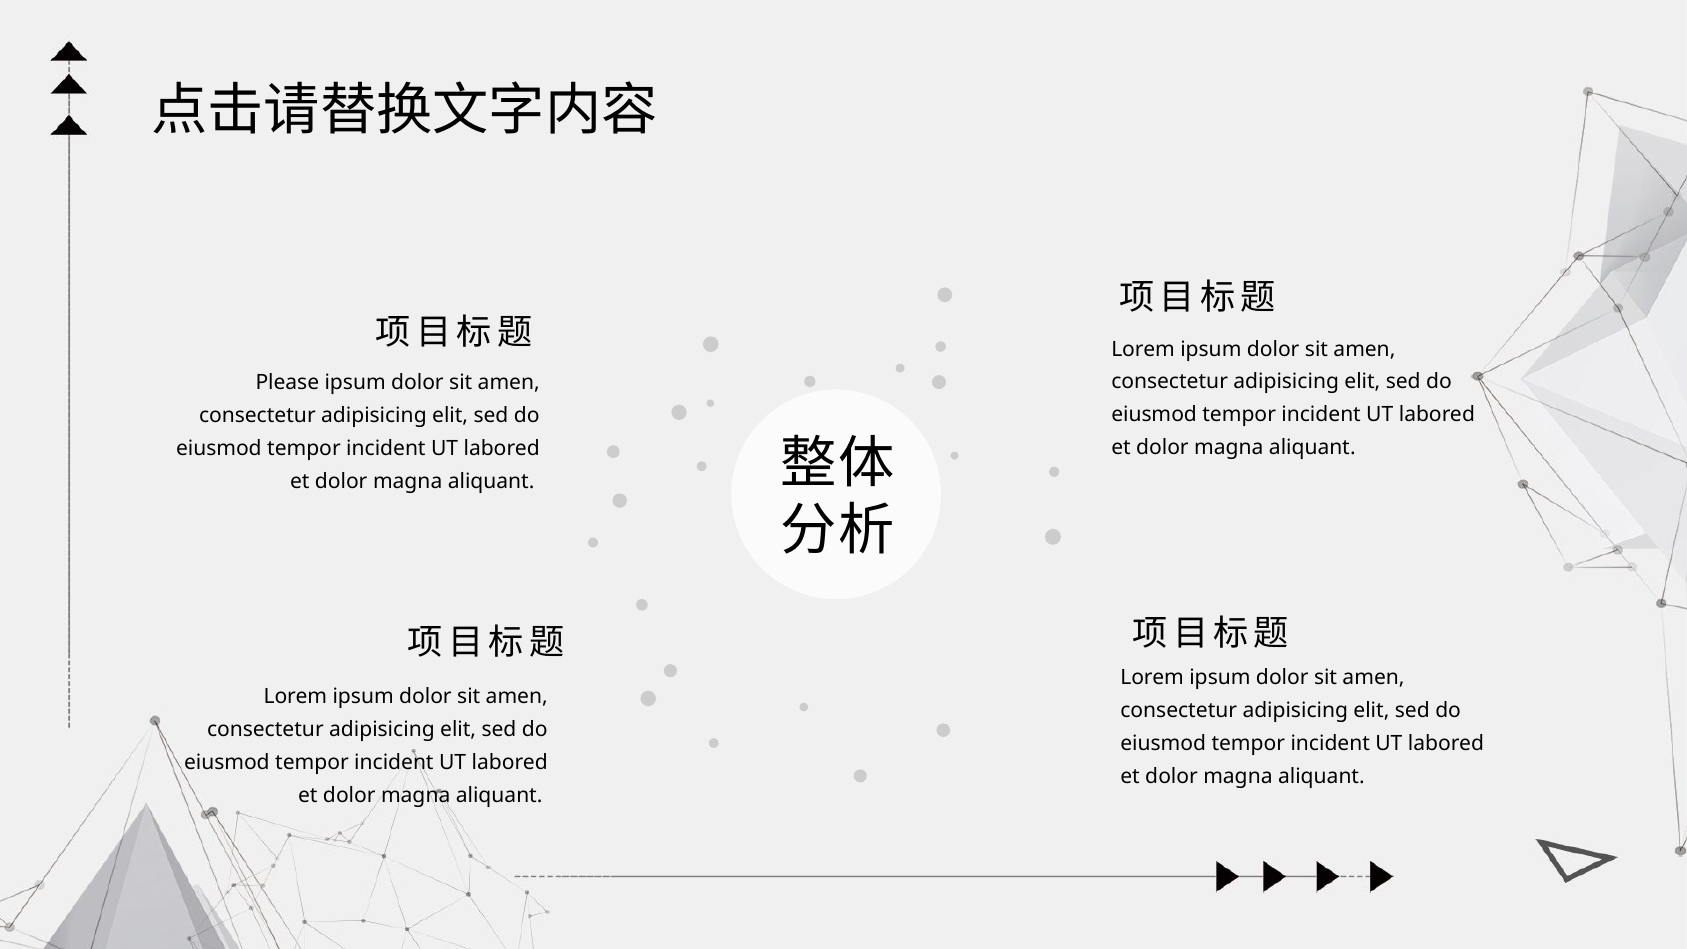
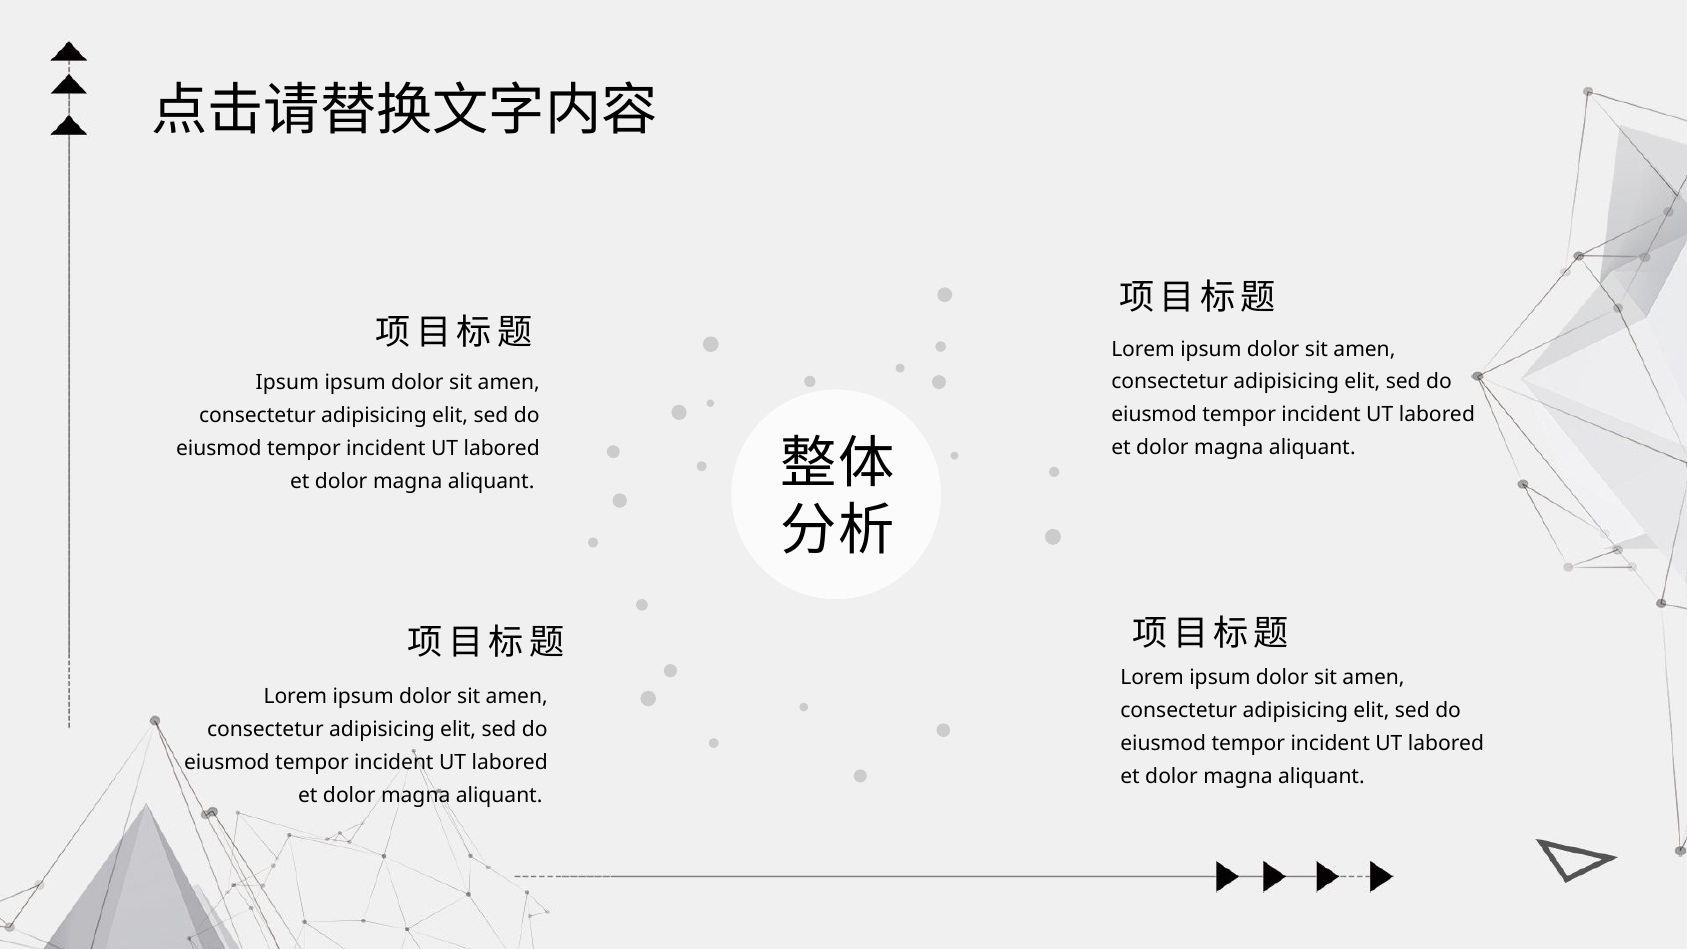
Please at (287, 383): Please -> Ipsum
